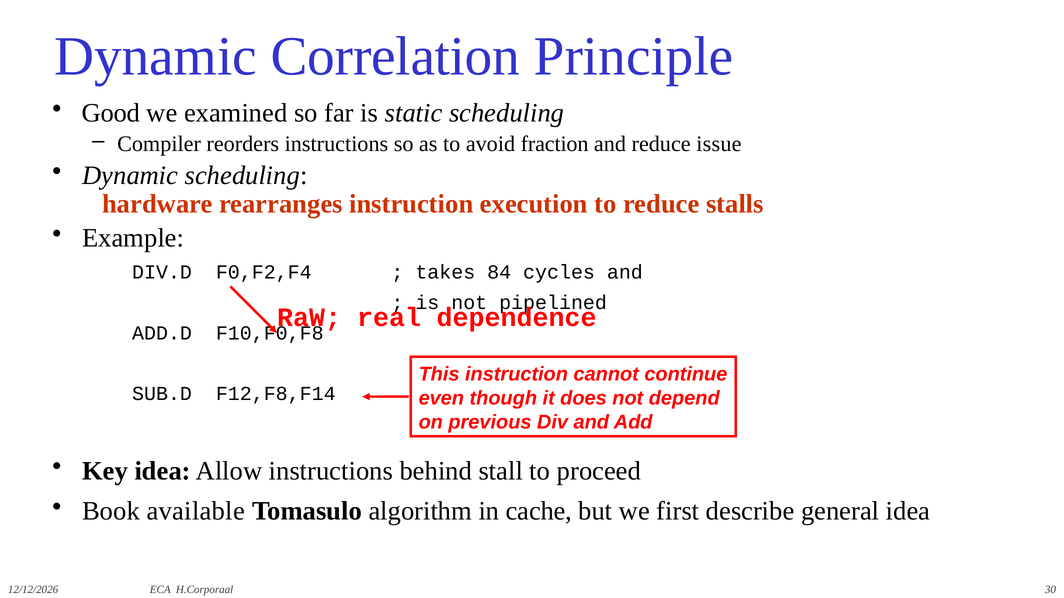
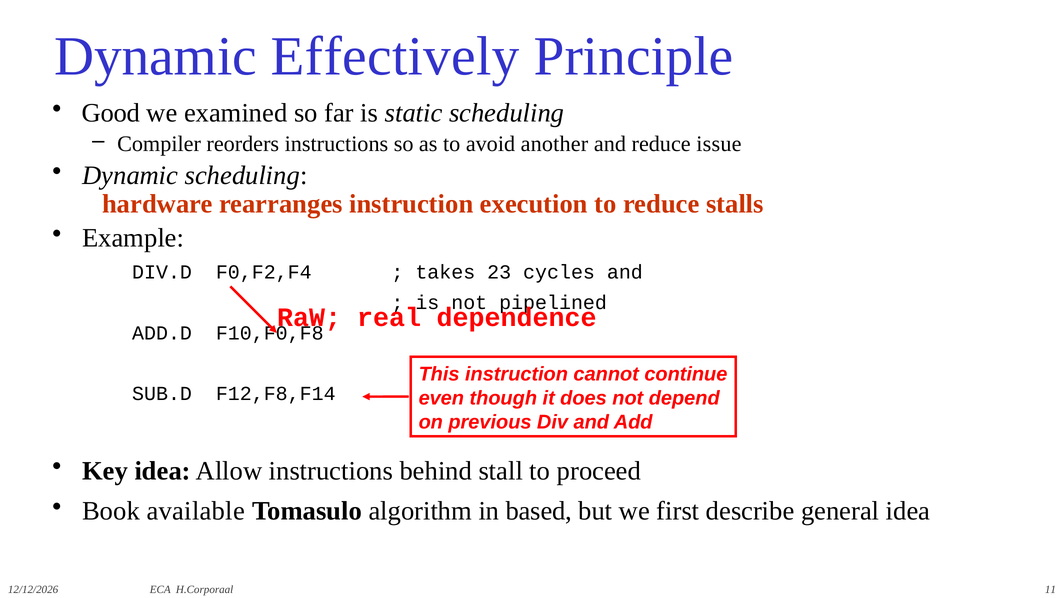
Correlation: Correlation -> Effectively
fraction: fraction -> another
84: 84 -> 23
cache: cache -> based
30: 30 -> 11
